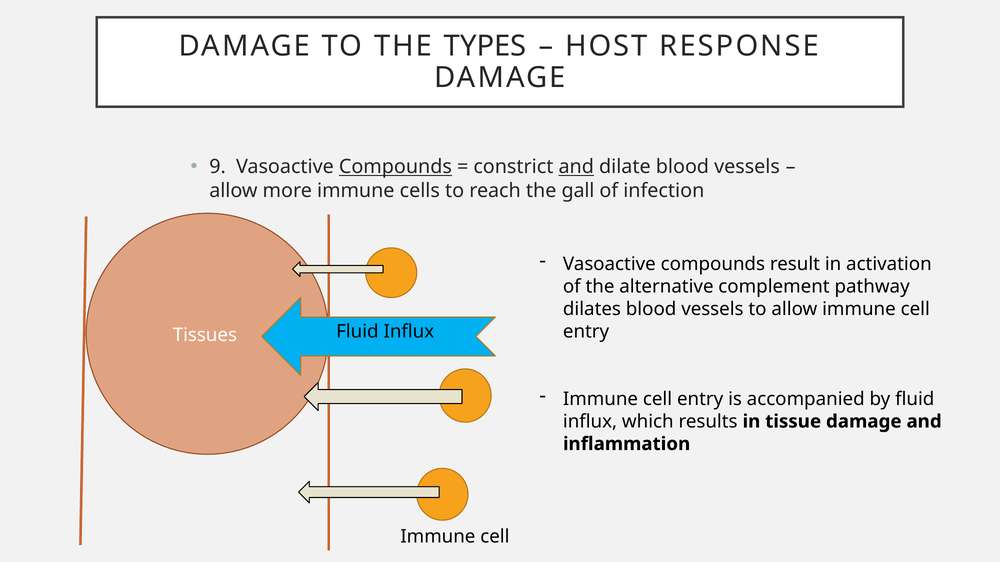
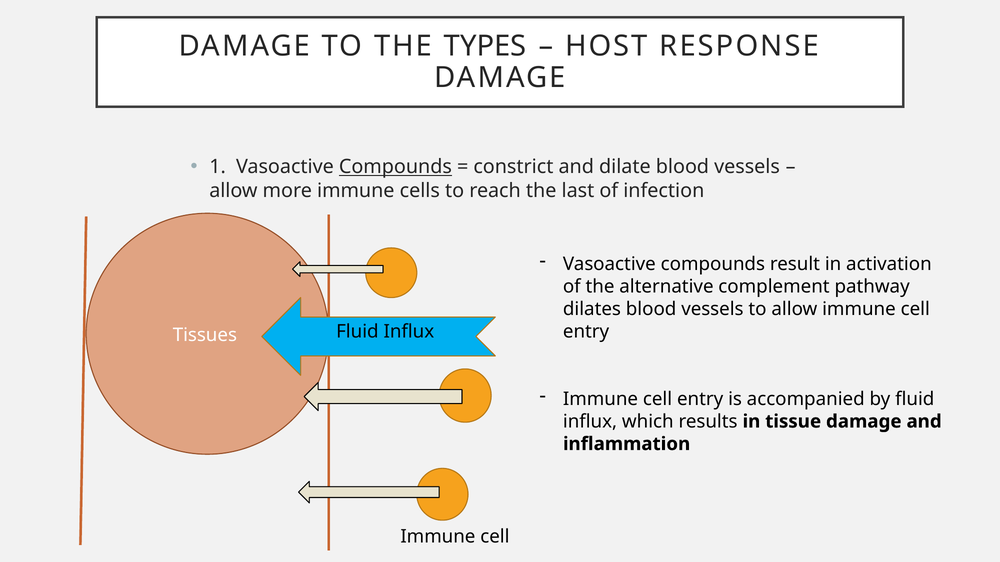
9: 9 -> 1
and at (576, 167) underline: present -> none
gall: gall -> last
